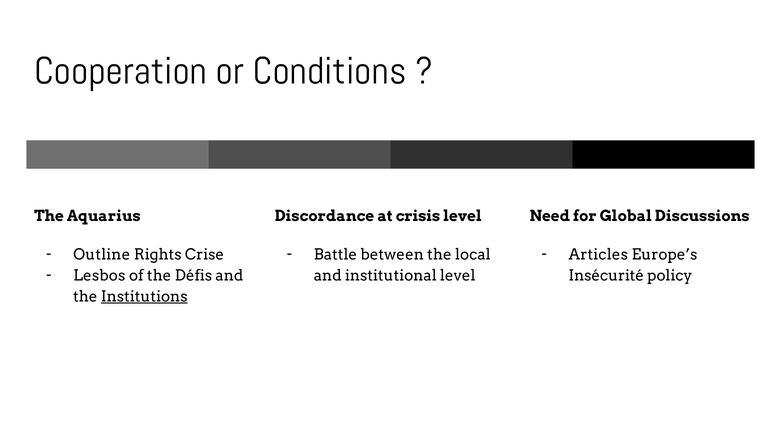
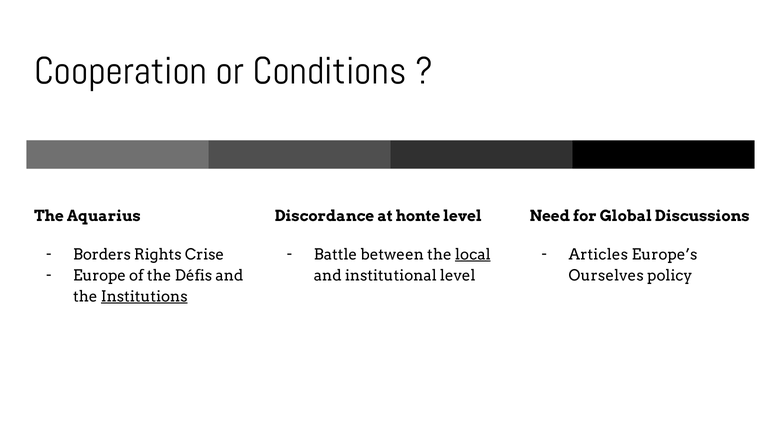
crisis: crisis -> honte
Outline: Outline -> Borders
local underline: none -> present
Lesbos: Lesbos -> Europe
Insécurité: Insécurité -> Ourselves
